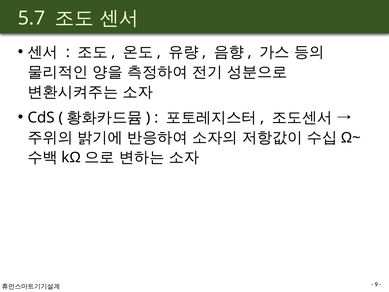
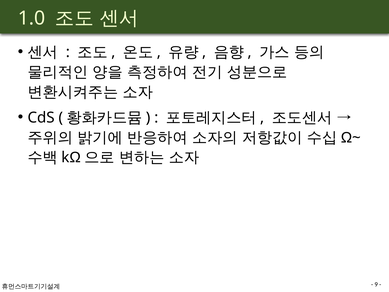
5.7: 5.7 -> 1.0
